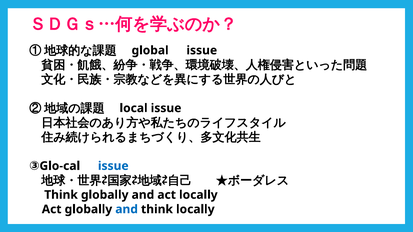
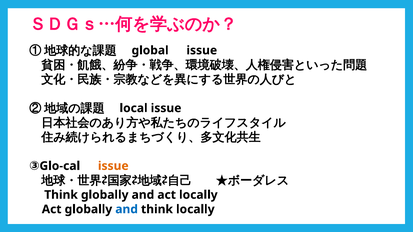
issue at (113, 166) colour: blue -> orange
